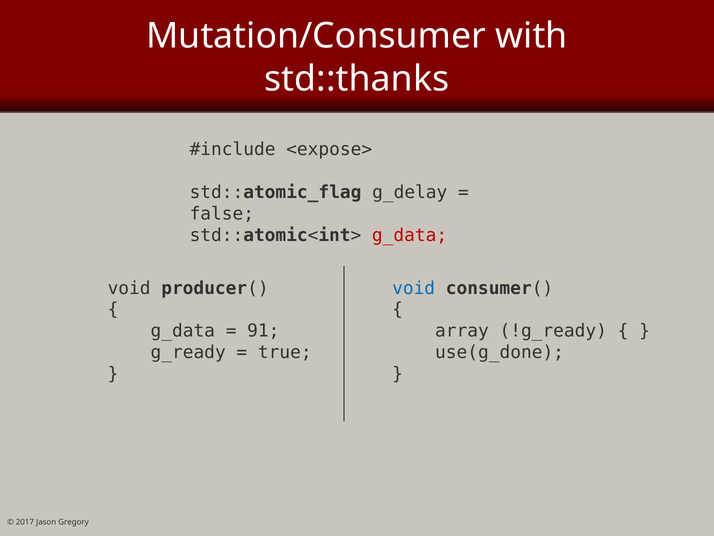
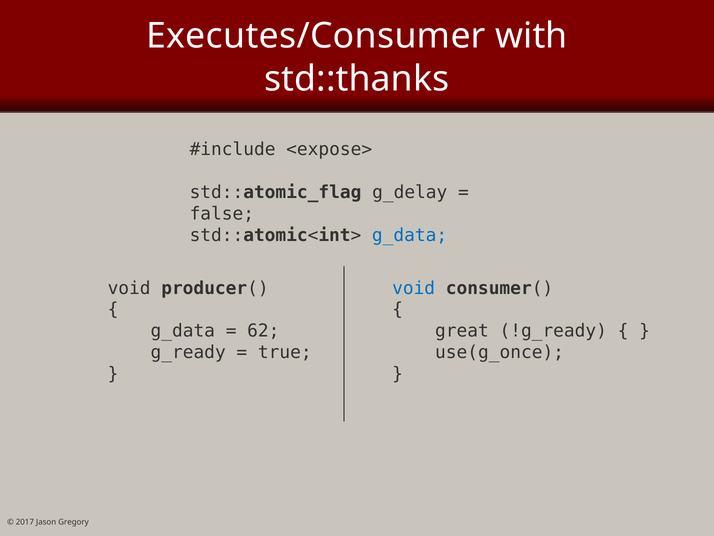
Mutation/Consumer: Mutation/Consumer -> Executes/Consumer
g_data at (410, 235) colour: red -> blue
91: 91 -> 62
array: array -> great
use(g_done: use(g_done -> use(g_once
